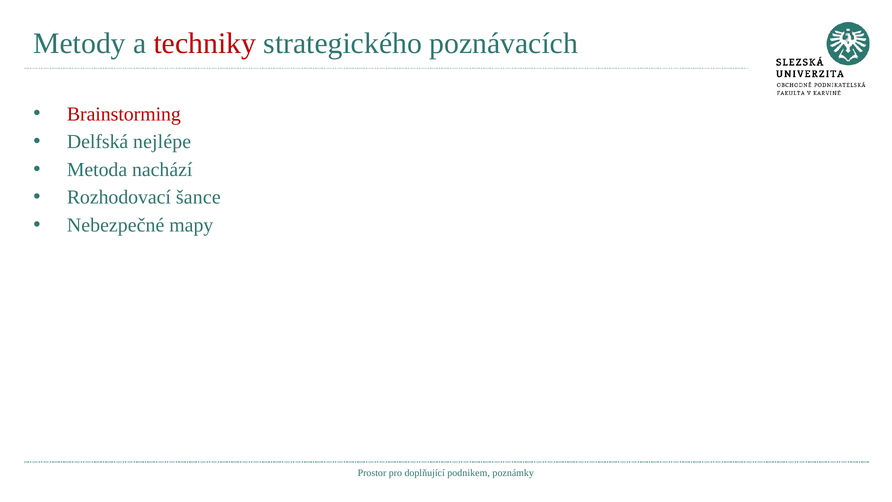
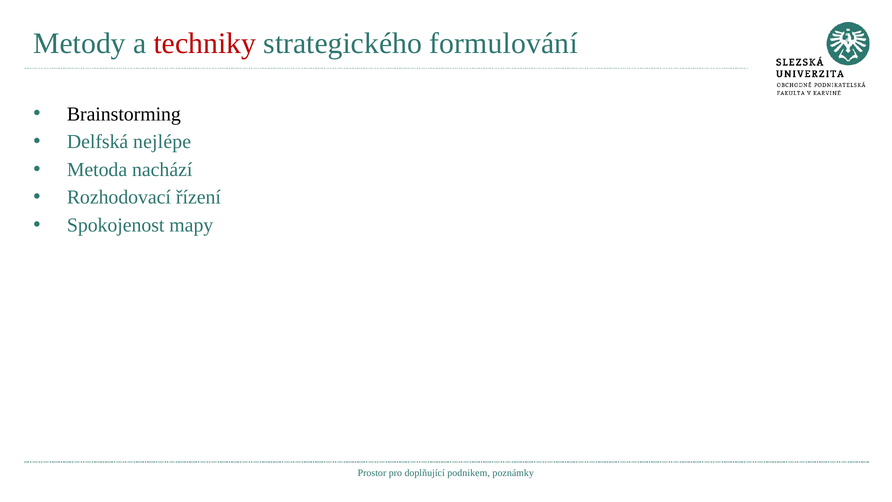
poznávacích: poznávacích -> formulování
Brainstorming colour: red -> black
šance: šance -> řízení
Nebezpečné: Nebezpečné -> Spokojenost
